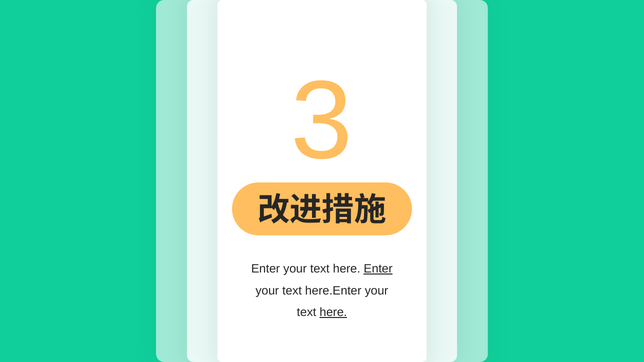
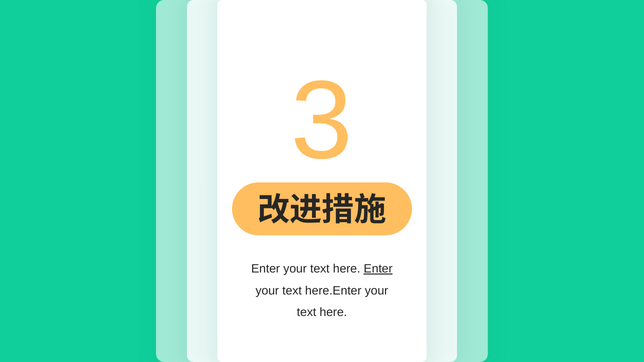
here at (333, 312) underline: present -> none
